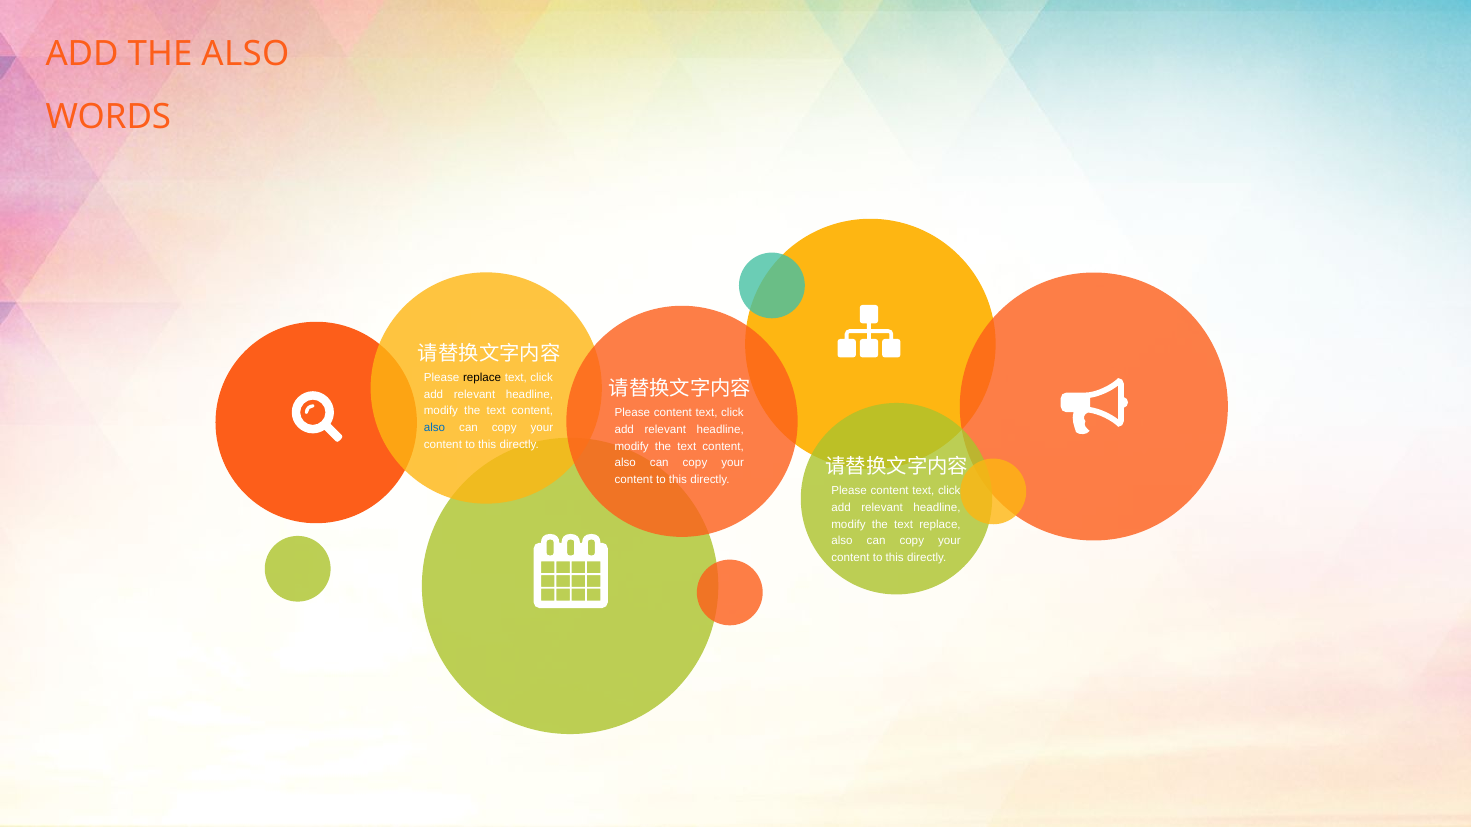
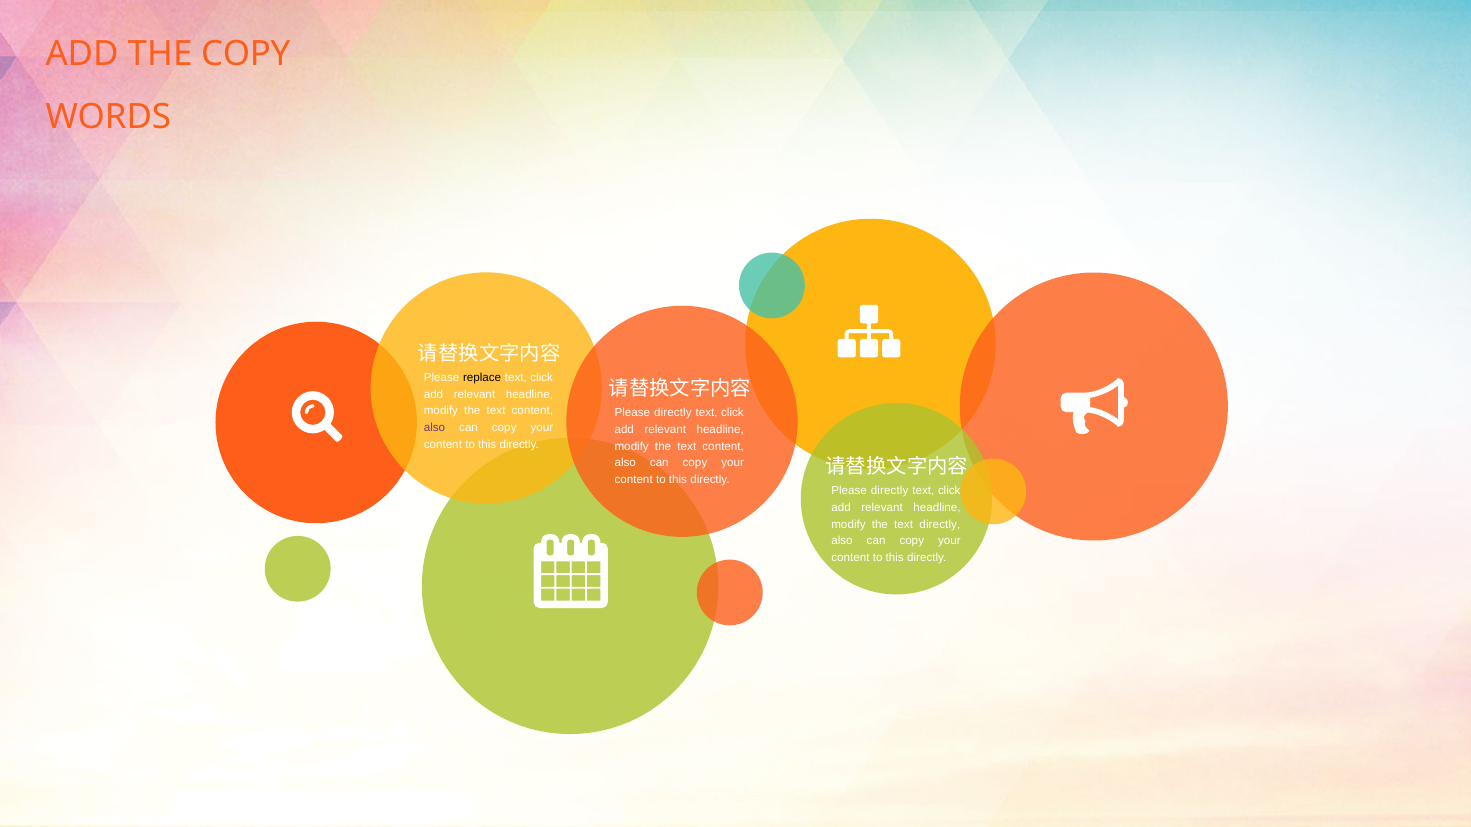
THE ALSO: ALSO -> COPY
content at (673, 413): content -> directly
also at (434, 428) colour: blue -> purple
content at (890, 491): content -> directly
text replace: replace -> directly
